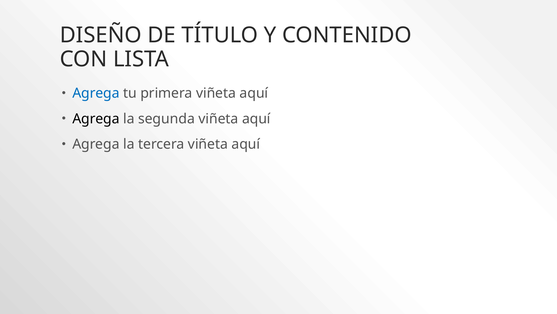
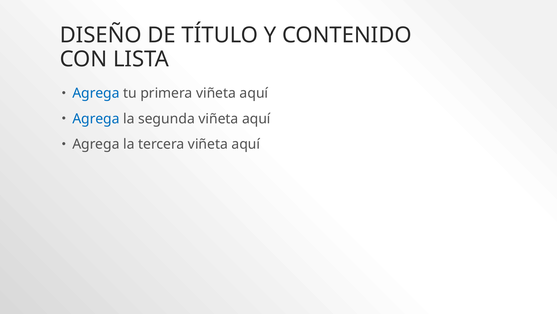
Agrega at (96, 119) colour: black -> blue
